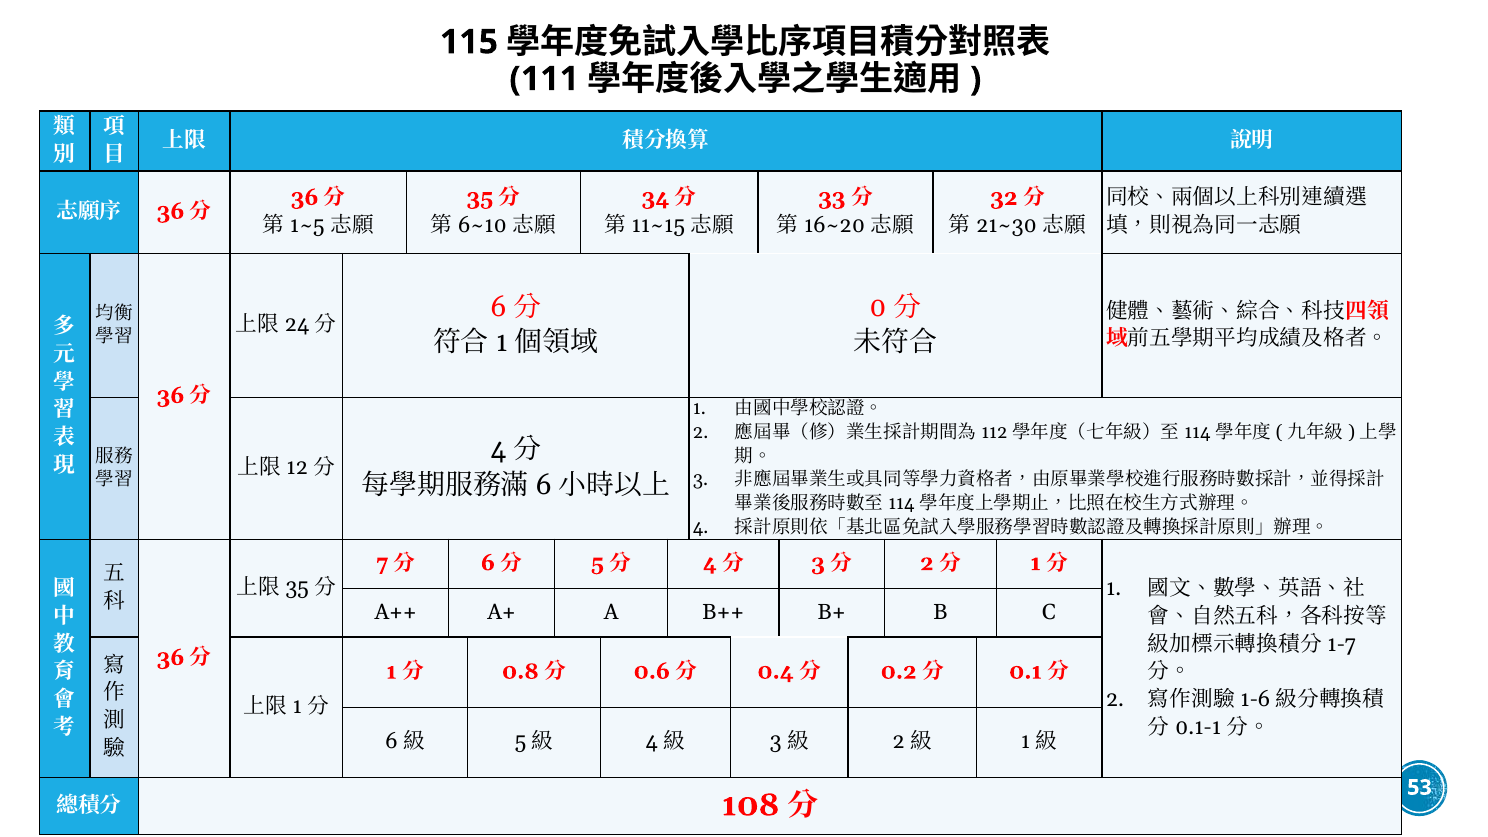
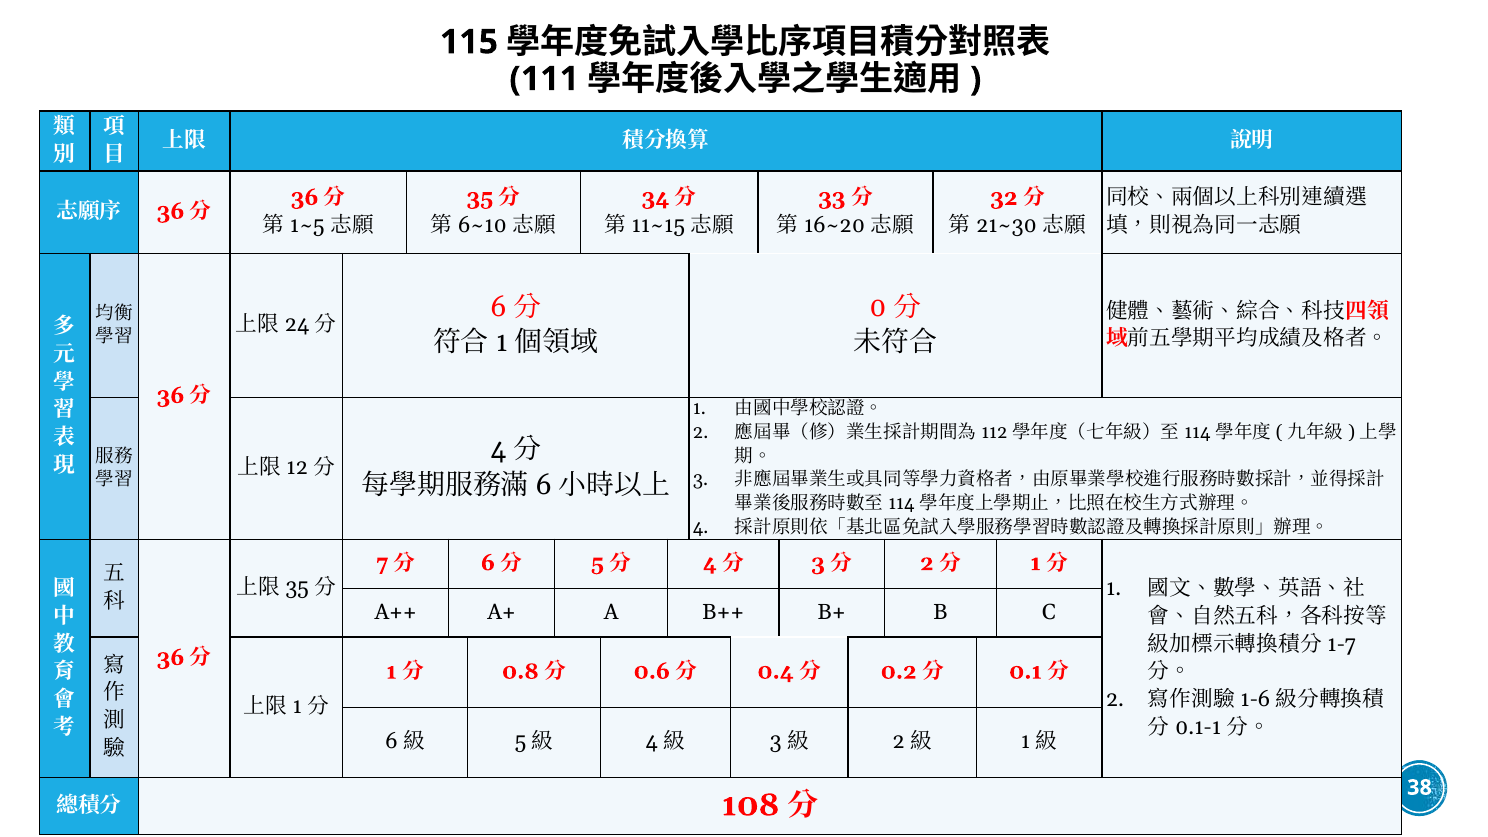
53: 53 -> 38
